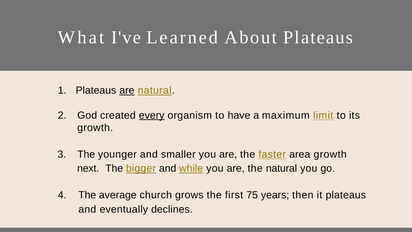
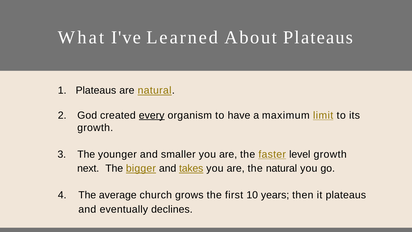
are at (127, 90) underline: present -> none
area: area -> level
while: while -> takes
75: 75 -> 10
